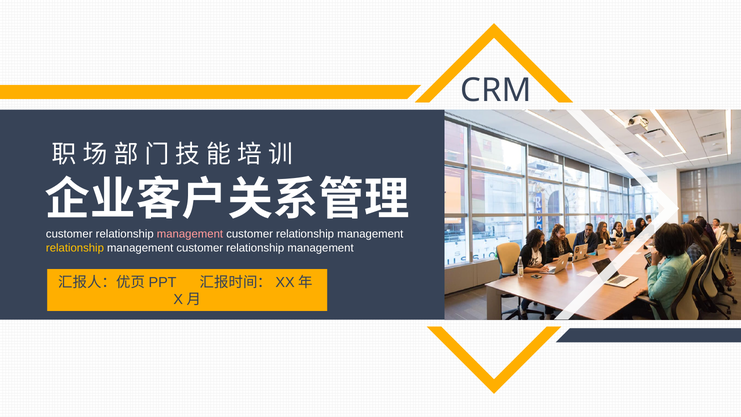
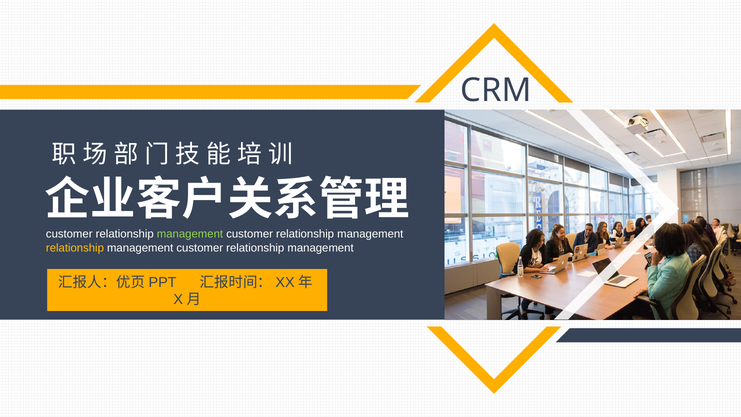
management at (190, 234) colour: pink -> light green
